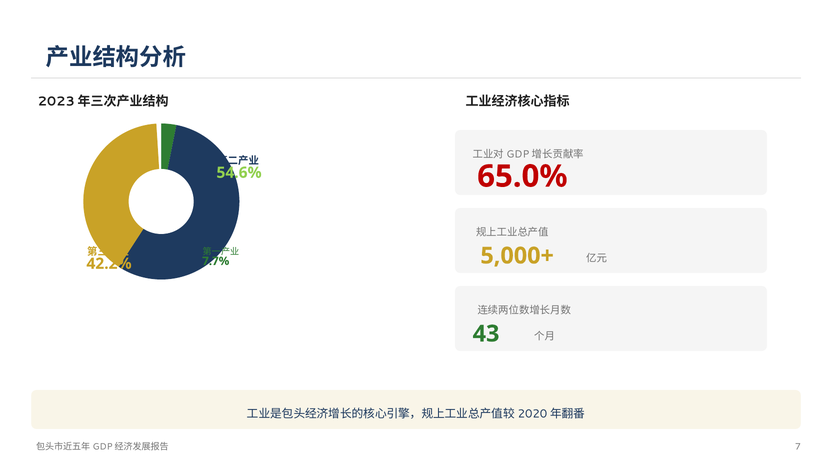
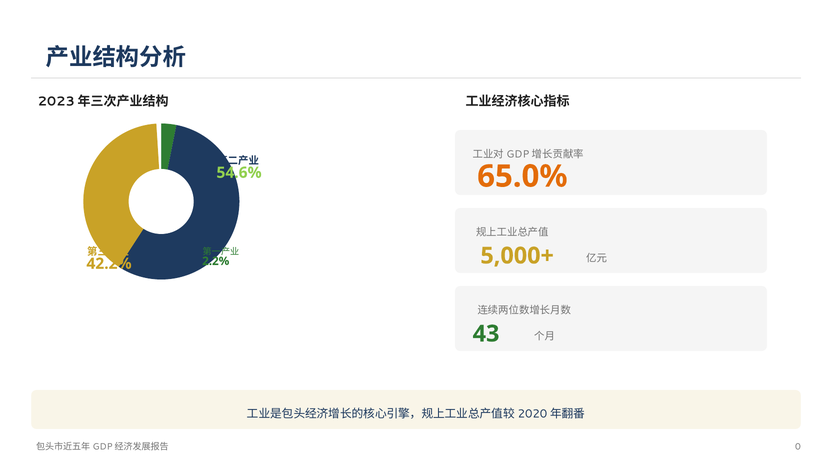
65.0% colour: red -> orange
7.7%: 7.7% -> 2.2%
7: 7 -> 0
